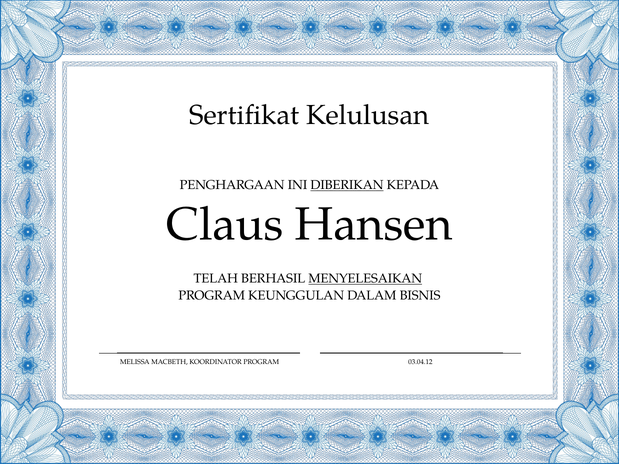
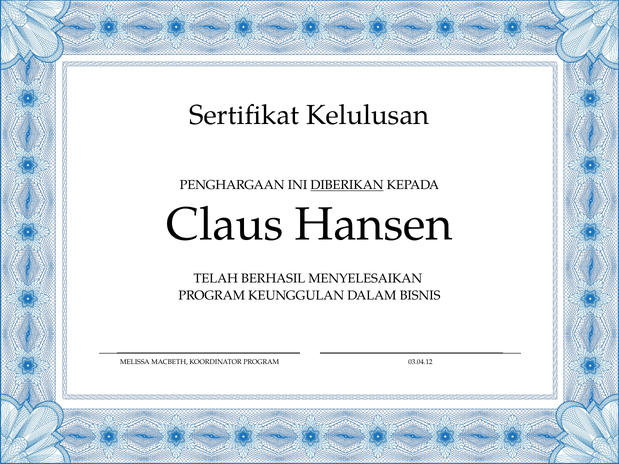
MENYELESAIKAN underline: present -> none
